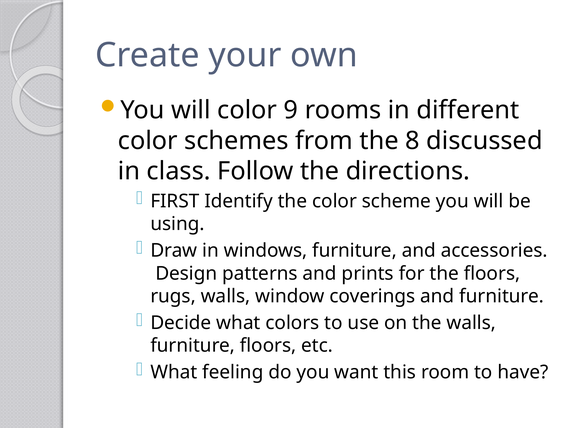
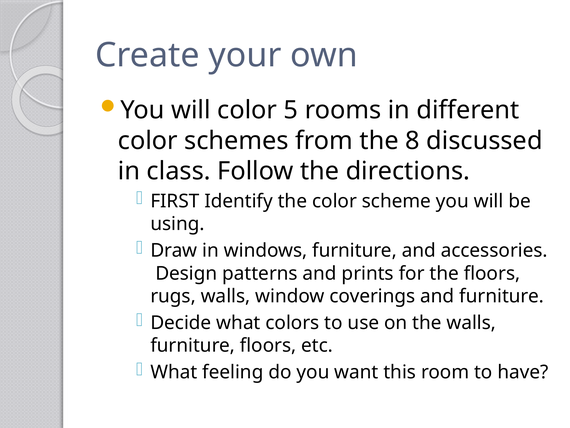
9: 9 -> 5
